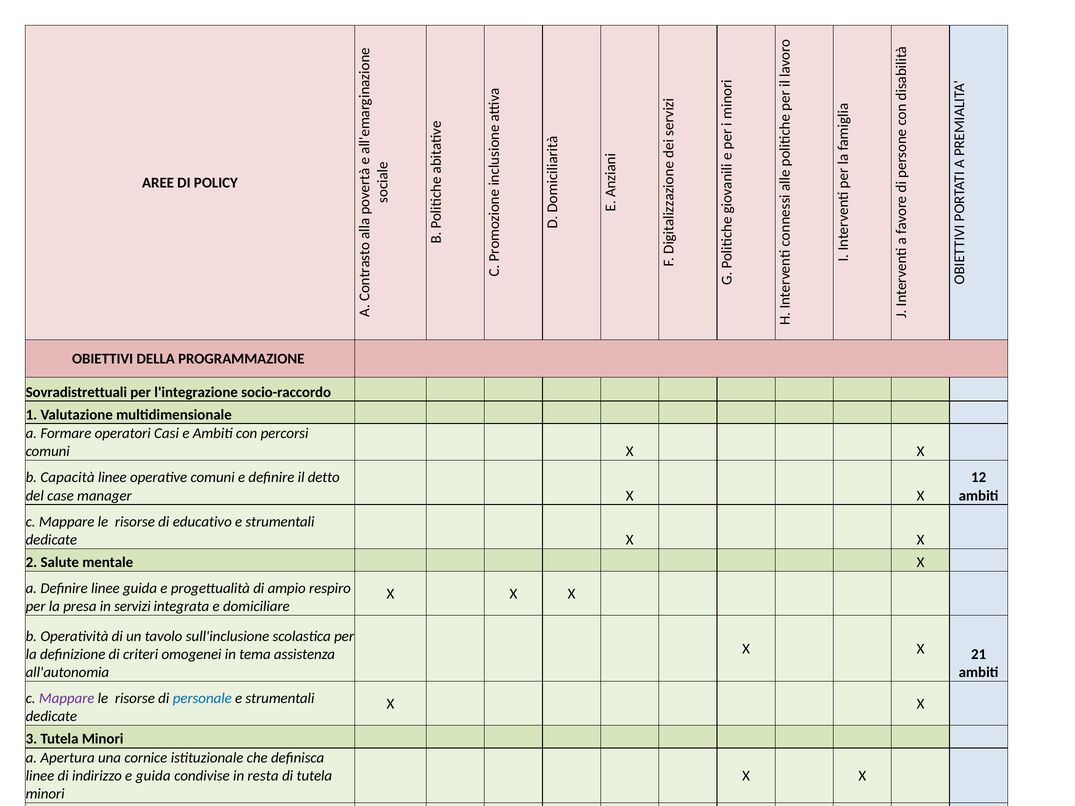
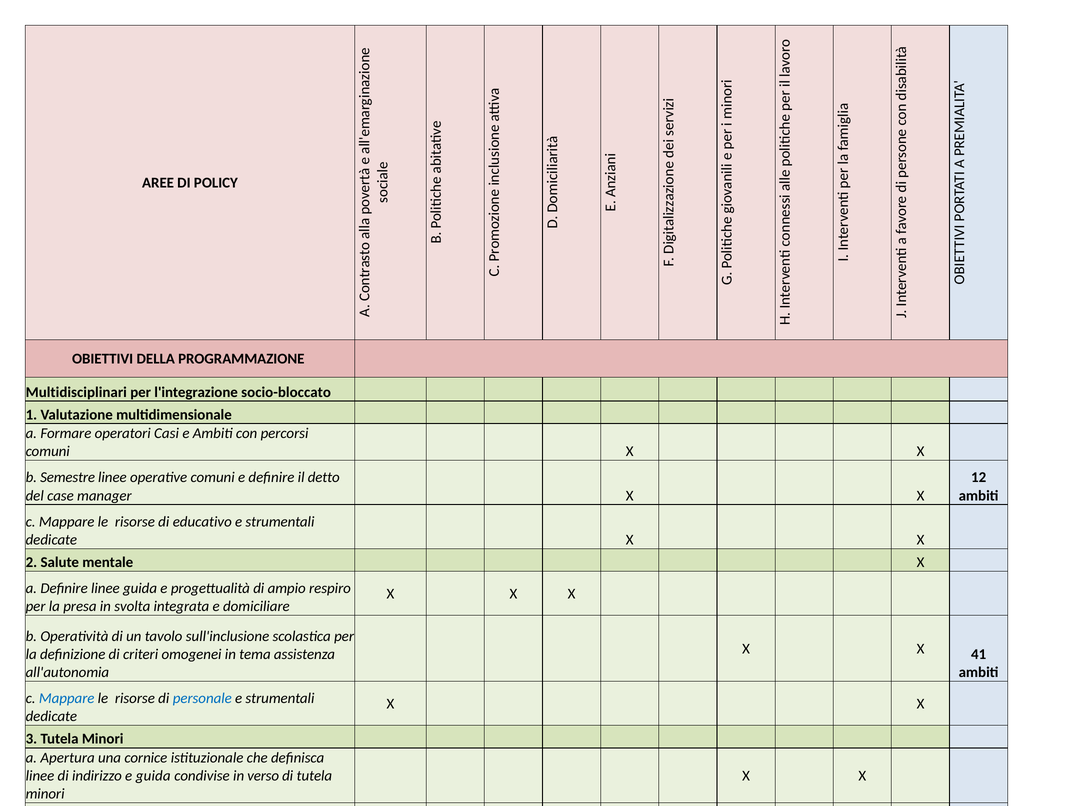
Sovradistrettuali: Sovradistrettuali -> Multidisciplinari
socio-raccordo: socio-raccordo -> socio-bloccato
Capacità: Capacità -> Semestre
servizi: servizi -> svolta
21: 21 -> 41
Mappare at (67, 699) colour: purple -> blue
resta: resta -> verso
